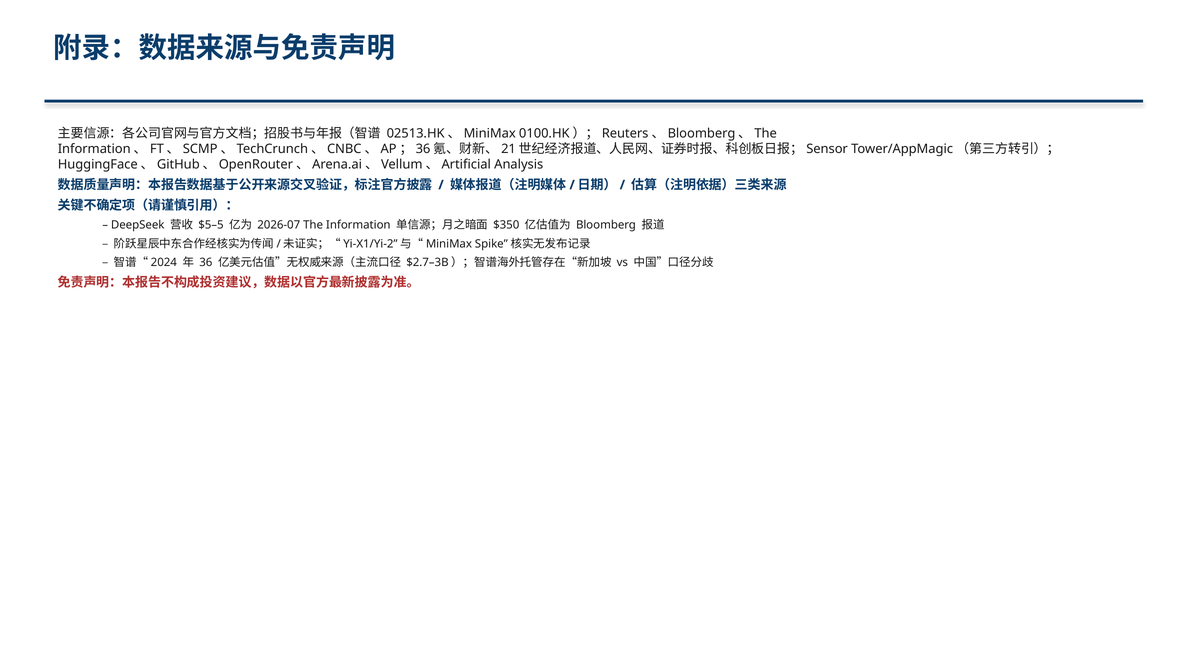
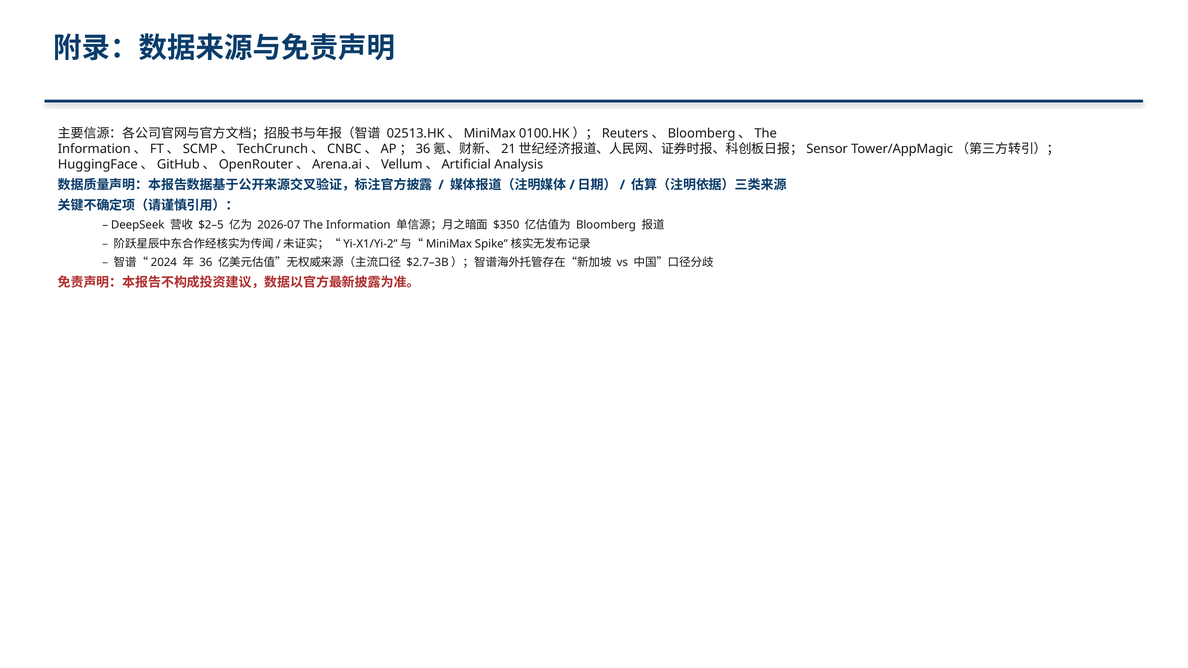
$5–5: $5–5 -> $2–5
